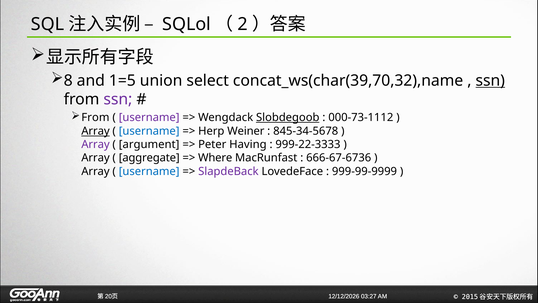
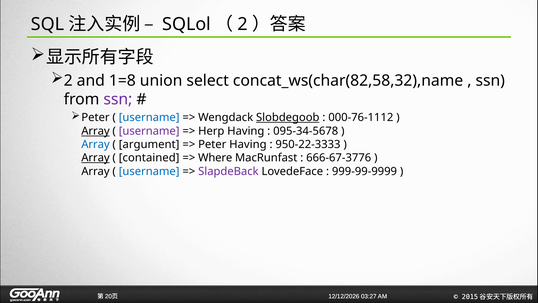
8 at (68, 80): 8 -> 2
1=5: 1=5 -> 1=8
concat_ws(char(39,70,32),name: concat_ws(char(39,70,32),name -> concat_ws(char(82,58,32),name
ssn at (490, 80) underline: present -> none
From at (95, 117): From -> Peter
username at (149, 117) colour: purple -> blue
000-73-1112: 000-73-1112 -> 000-76-1112
username at (149, 131) colour: blue -> purple
Herp Weiner: Weiner -> Having
845-34-5678: 845-34-5678 -> 095-34-5678
Array at (96, 144) colour: purple -> blue
999-22-3333: 999-22-3333 -> 950-22-3333
Array at (96, 158) underline: none -> present
aggregate: aggregate -> contained
666-67-6736: 666-67-6736 -> 666-67-3776
